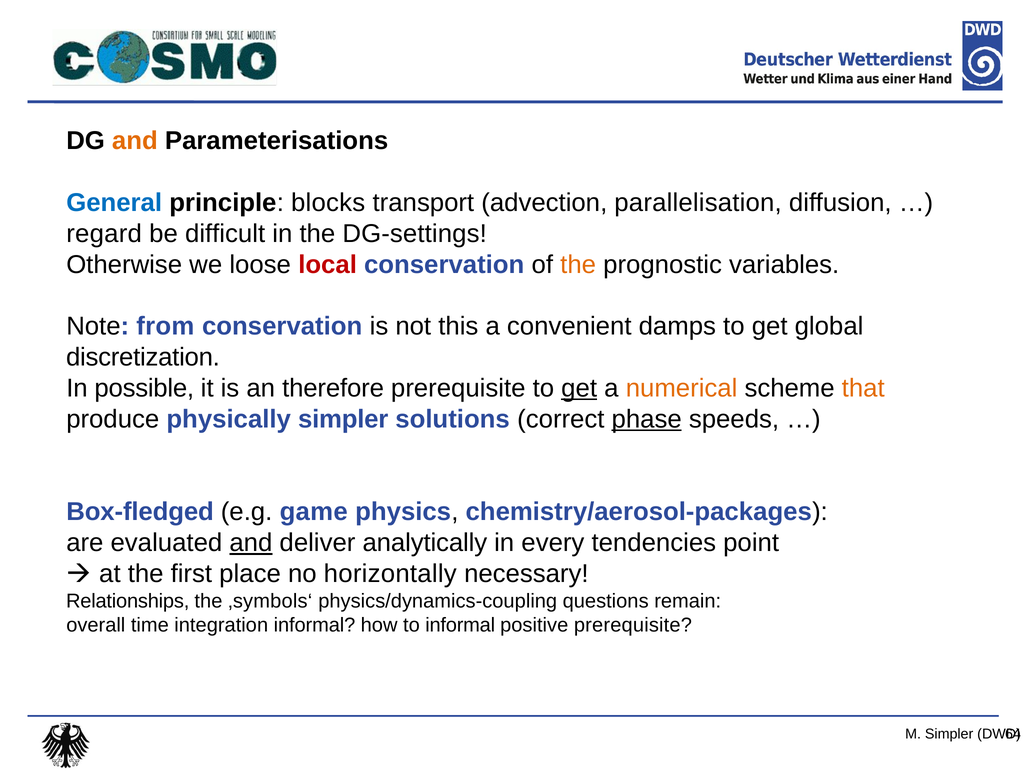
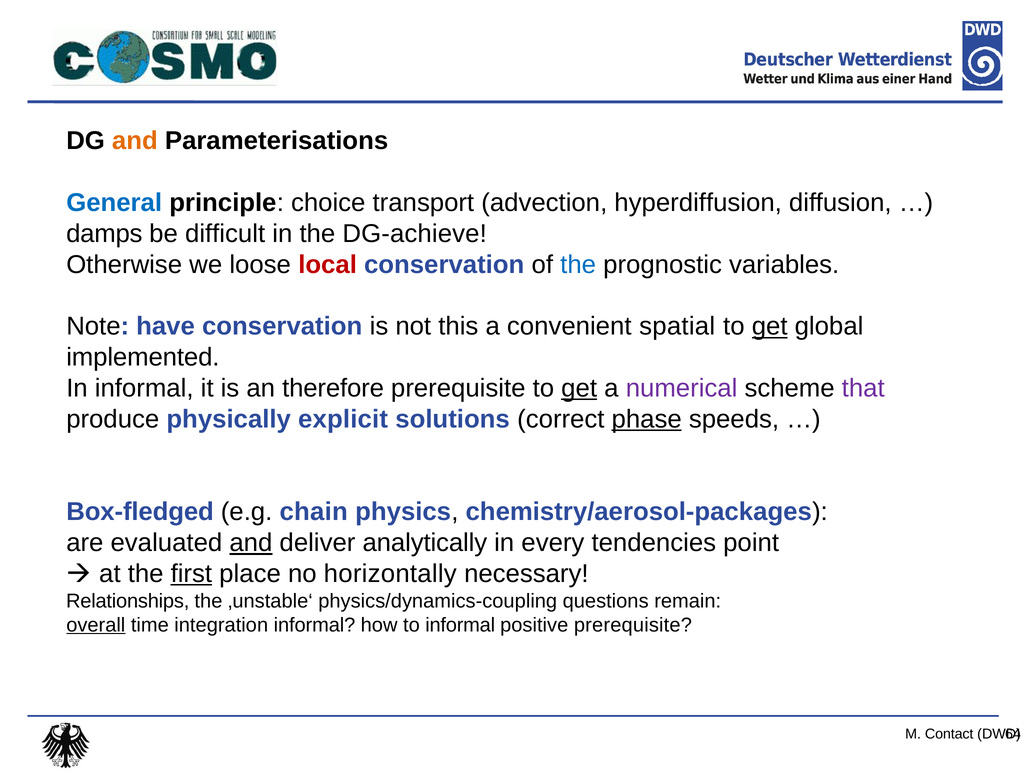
blocks: blocks -> choice
parallelisation: parallelisation -> hyperdiffusion
regard: regard -> damps
DG-settings: DG-settings -> DG-achieve
the at (578, 265) colour: orange -> blue
from: from -> have
damps: damps -> spatial
get at (770, 327) underline: none -> present
discretization: discretization -> implemented
In possible: possible -> informal
numerical colour: orange -> purple
that colour: orange -> purple
physically simpler: simpler -> explicit
game: game -> chain
first underline: none -> present
‚symbols‘: ‚symbols‘ -> ‚unstable‘
overall underline: none -> present
M Simpler: Simpler -> Contact
